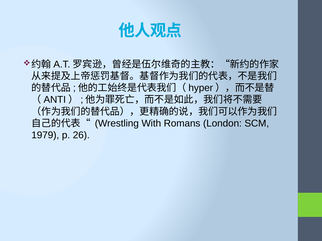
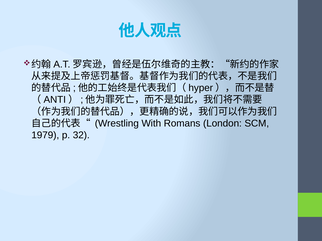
26: 26 -> 32
